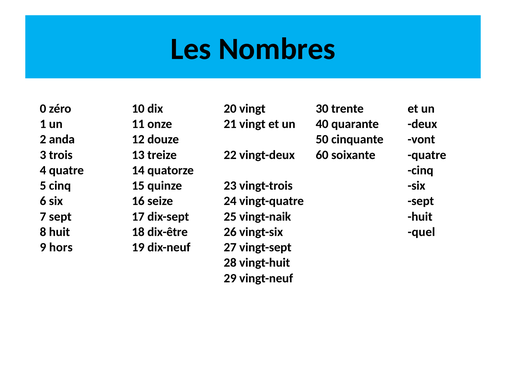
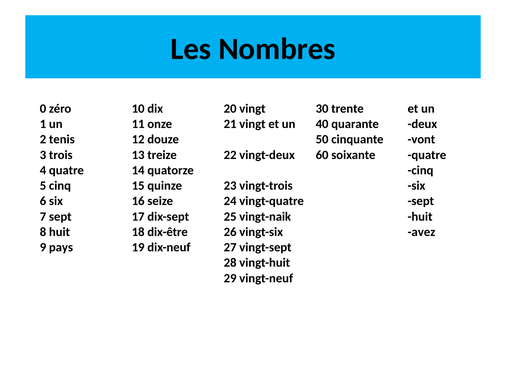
anda: anda -> tenis
quel: quel -> avez
hors: hors -> pays
